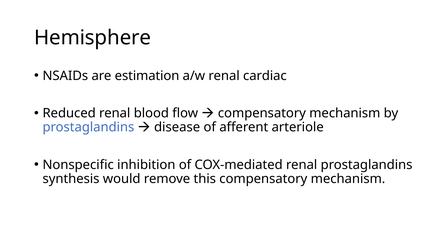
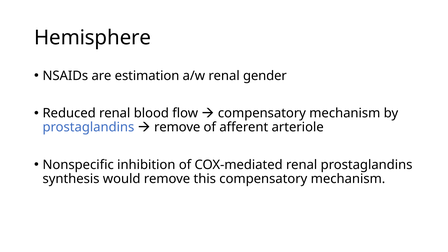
cardiac: cardiac -> gender
disease at (177, 127): disease -> remove
